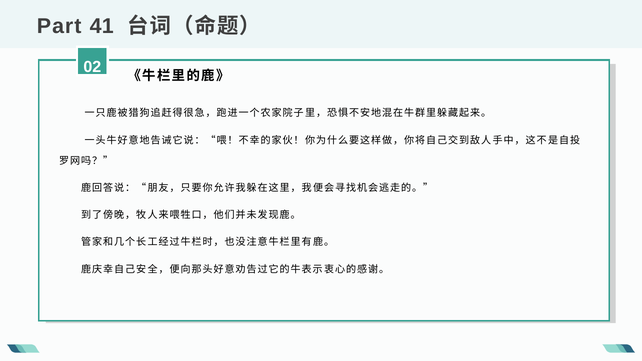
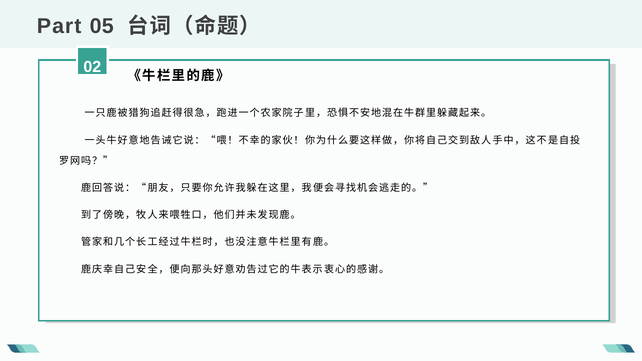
41: 41 -> 05
